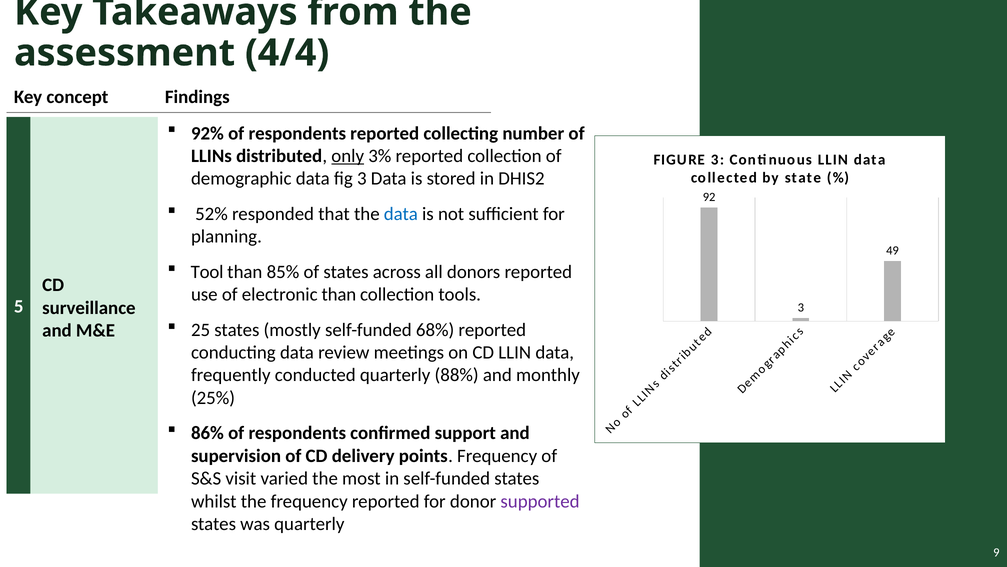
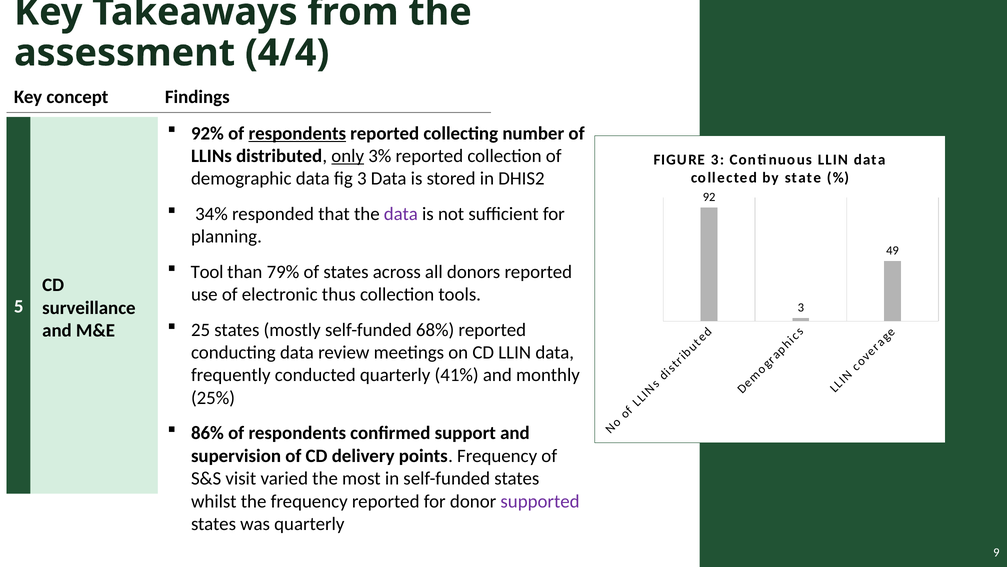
respondents at (297, 133) underline: none -> present
52%: 52% -> 34%
data at (401, 214) colour: blue -> purple
85%: 85% -> 79%
electronic than: than -> thus
88%: 88% -> 41%
